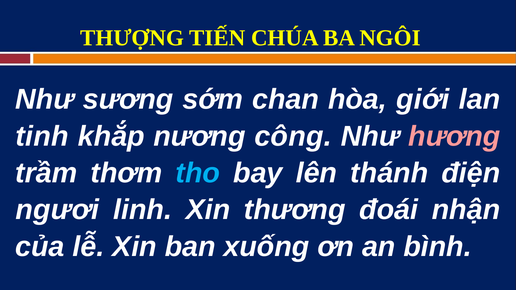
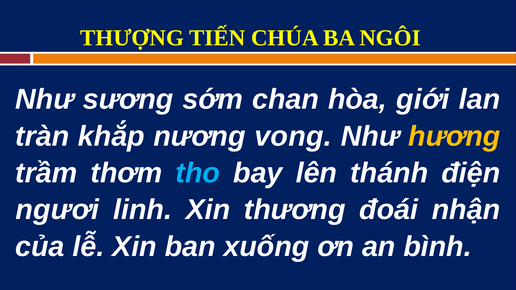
tinh: tinh -> tràn
công: công -> vong
hương colour: pink -> yellow
